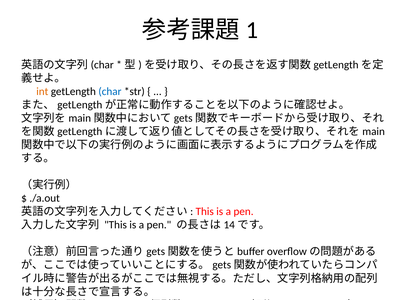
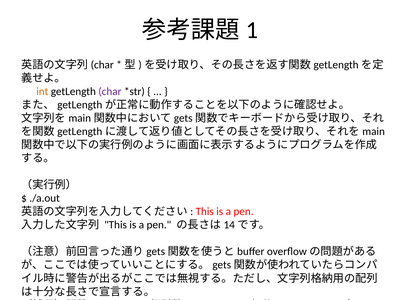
char colour: blue -> purple
